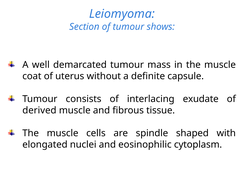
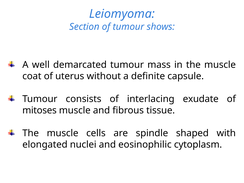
derived: derived -> mitoses
